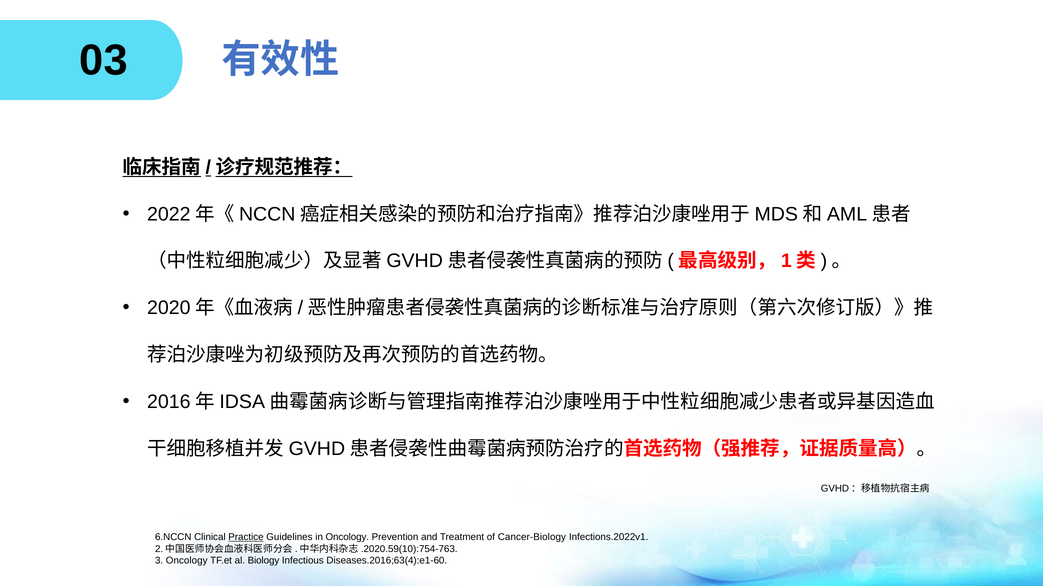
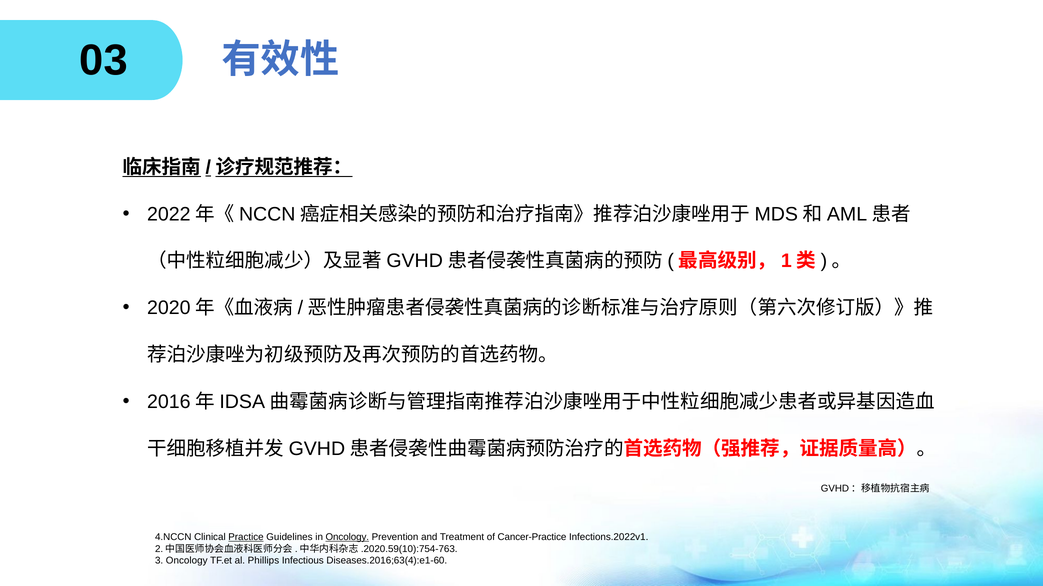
6.NCCN: 6.NCCN -> 4.NCCN
Oncology at (347, 538) underline: none -> present
Cancer-Biology: Cancer-Biology -> Cancer-Practice
Biology: Biology -> Phillips
